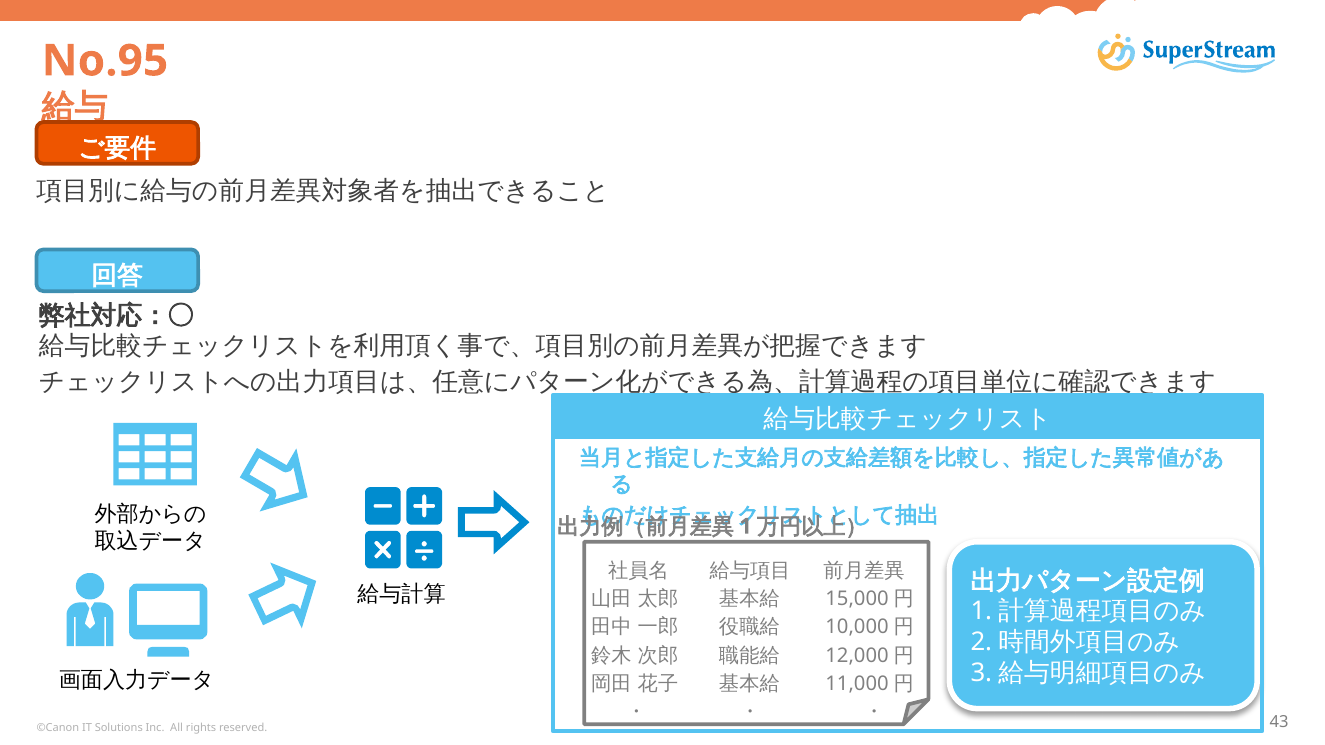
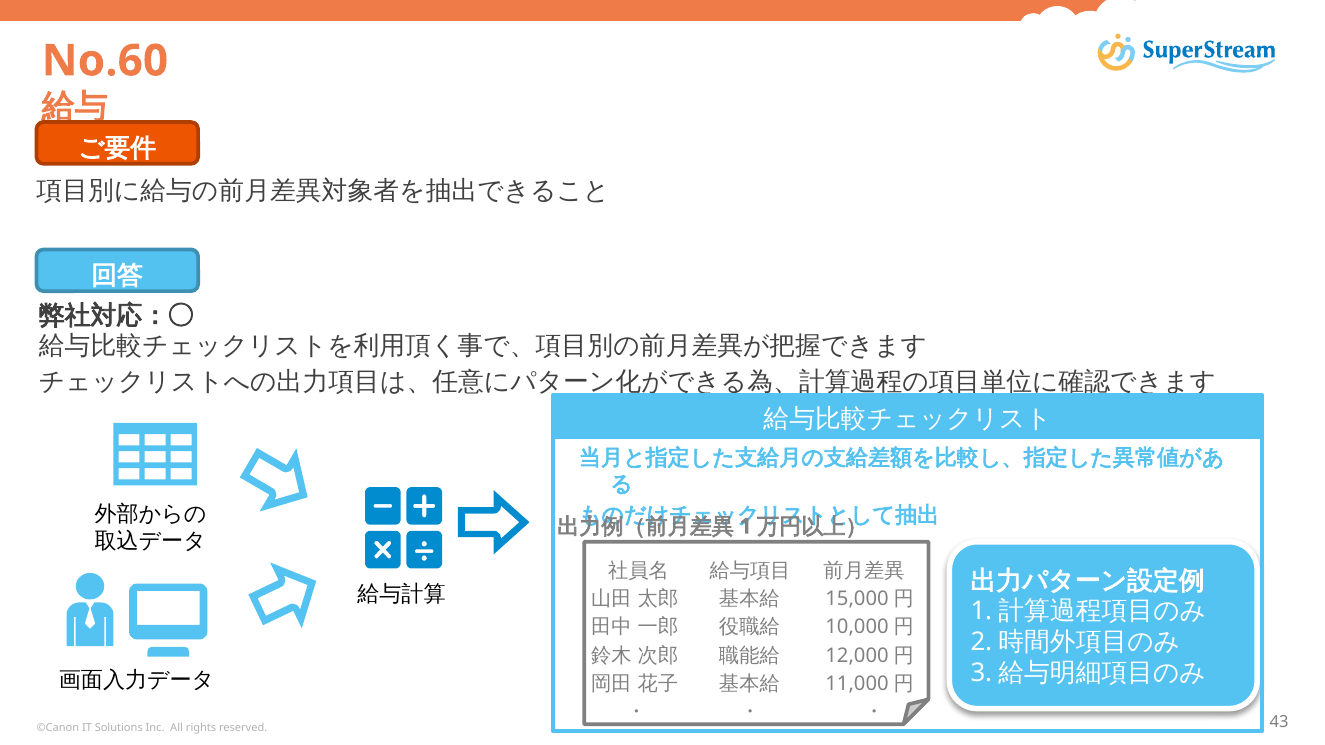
No.95: No.95 -> No.60
